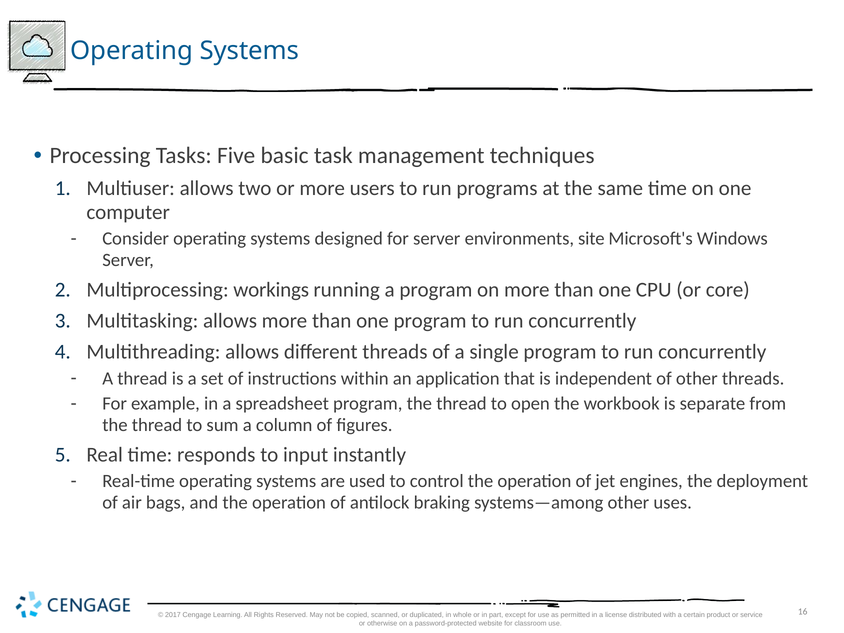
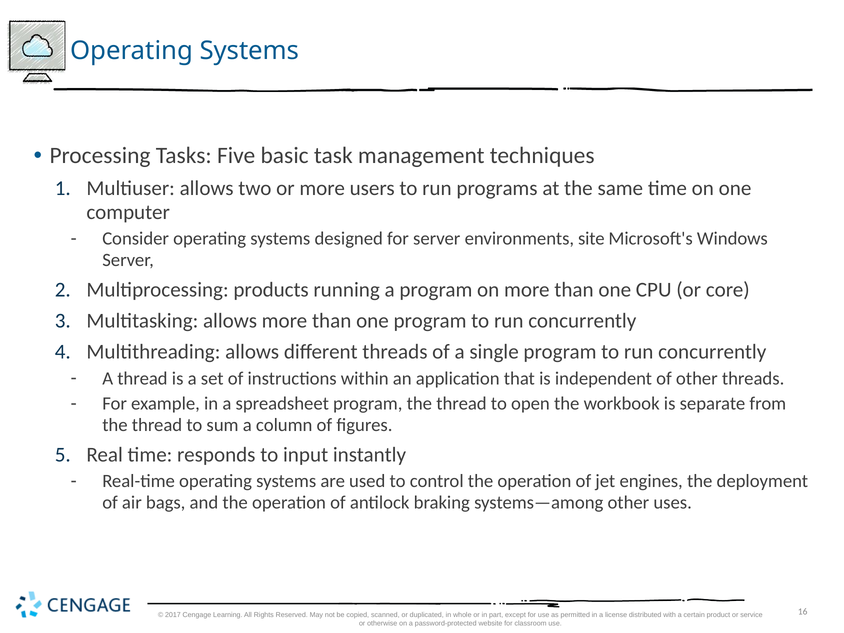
workings: workings -> products
